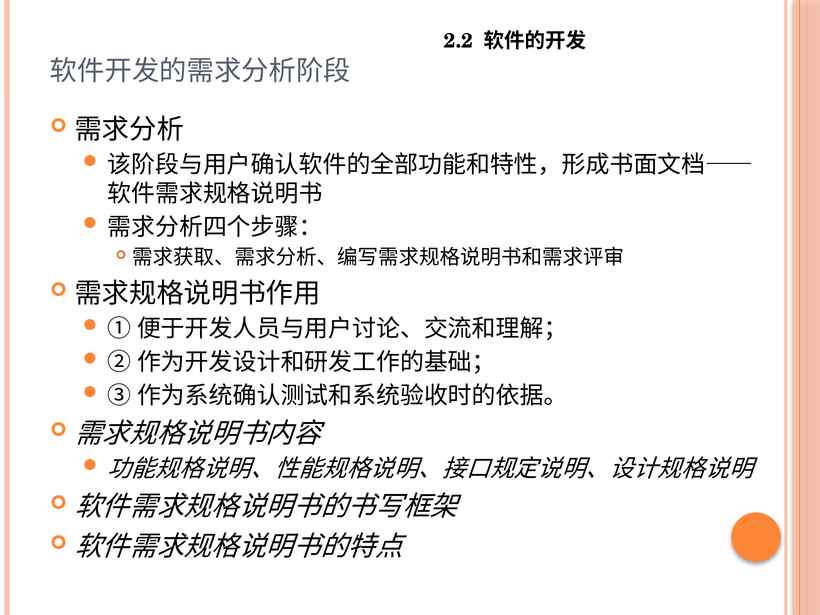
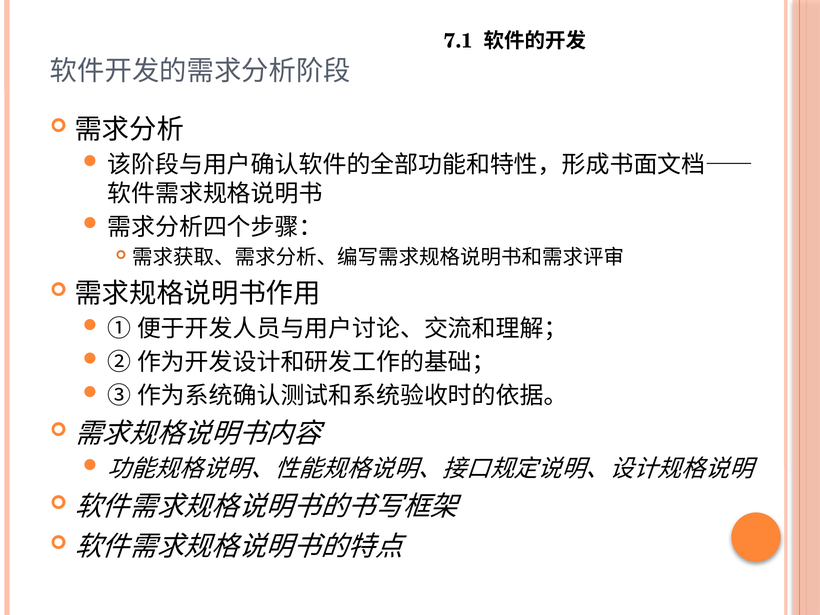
2.2: 2.2 -> 7.1
